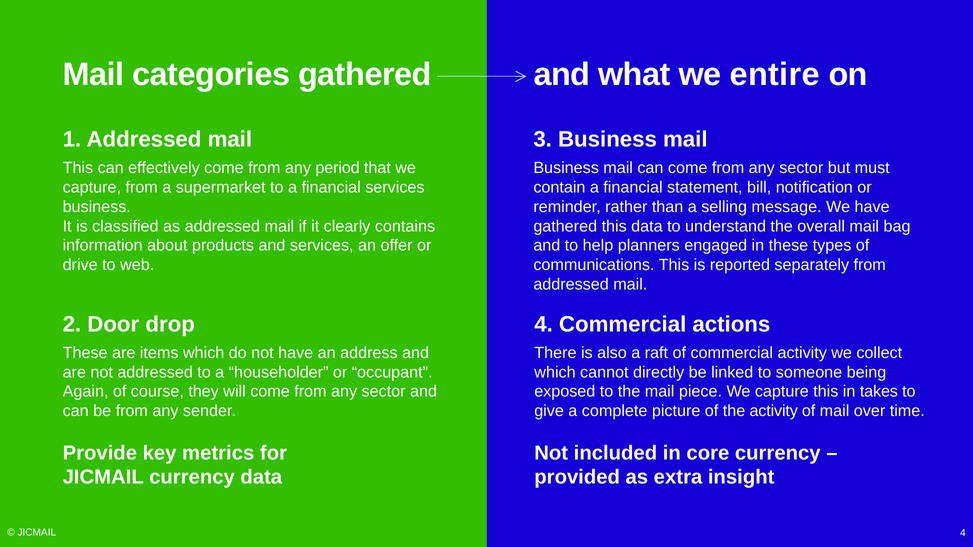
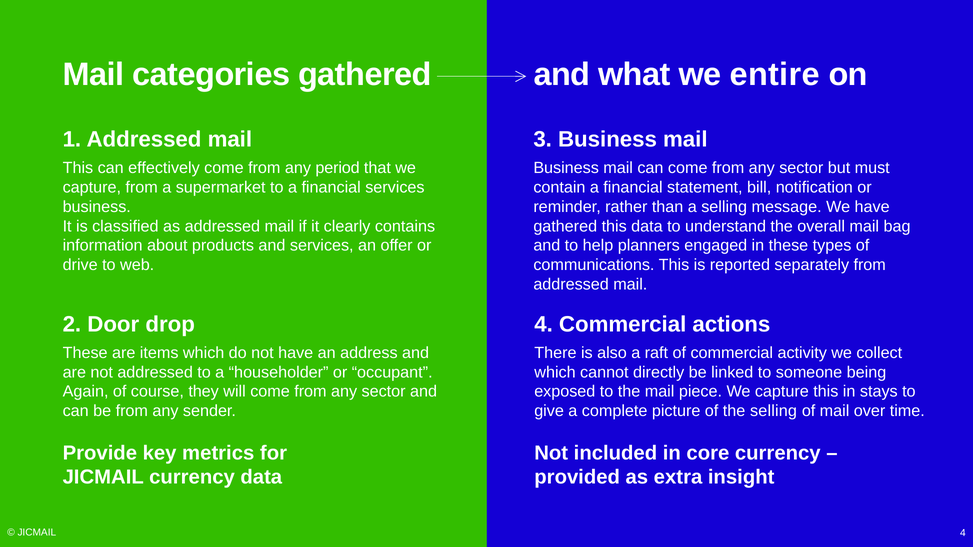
takes: takes -> stays
the activity: activity -> selling
